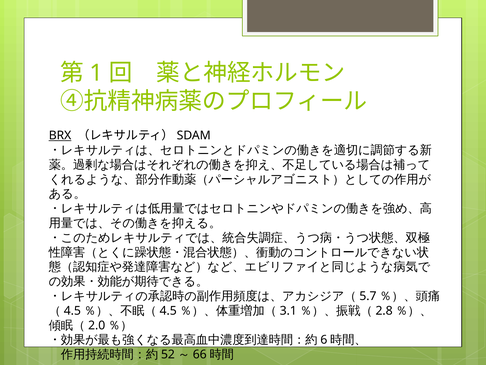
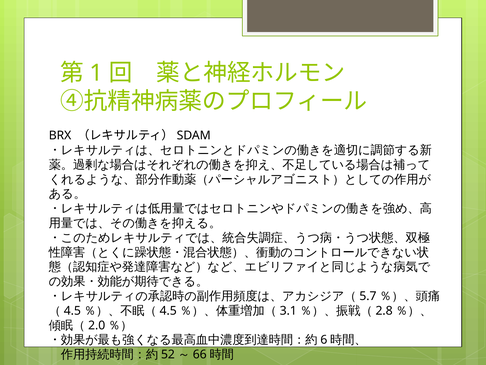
BRX underline: present -> none
